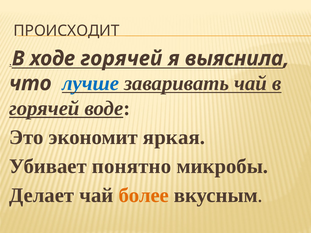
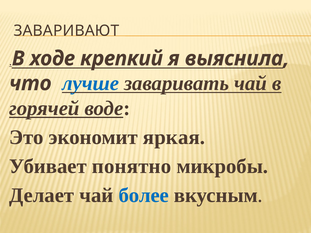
ПРОИСХОДИТ: ПРОИСХОДИТ -> ЗАВАРИВАЮТ
ходе горячей: горячей -> крепкий
более colour: orange -> blue
